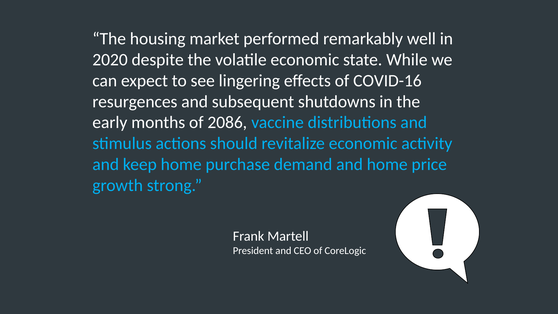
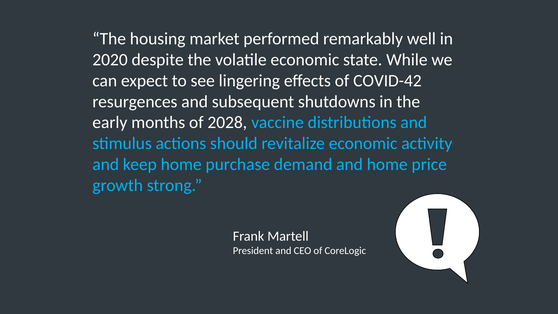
COVID-16: COVID-16 -> COVID-42
2086: 2086 -> 2028
